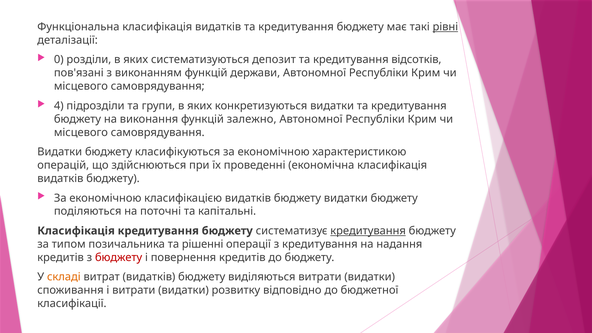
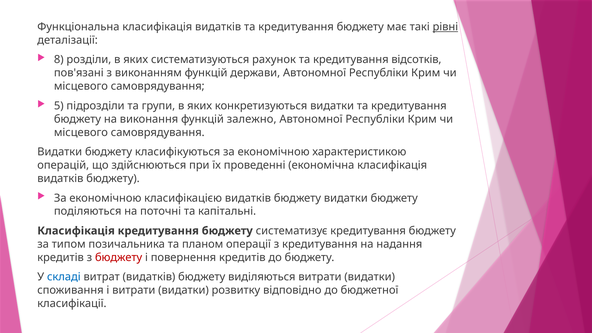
0: 0 -> 8
депозит: депозит -> рахунок
4: 4 -> 5
кредитування at (368, 231) underline: present -> none
рішенні: рішенні -> планом
складі colour: orange -> blue
